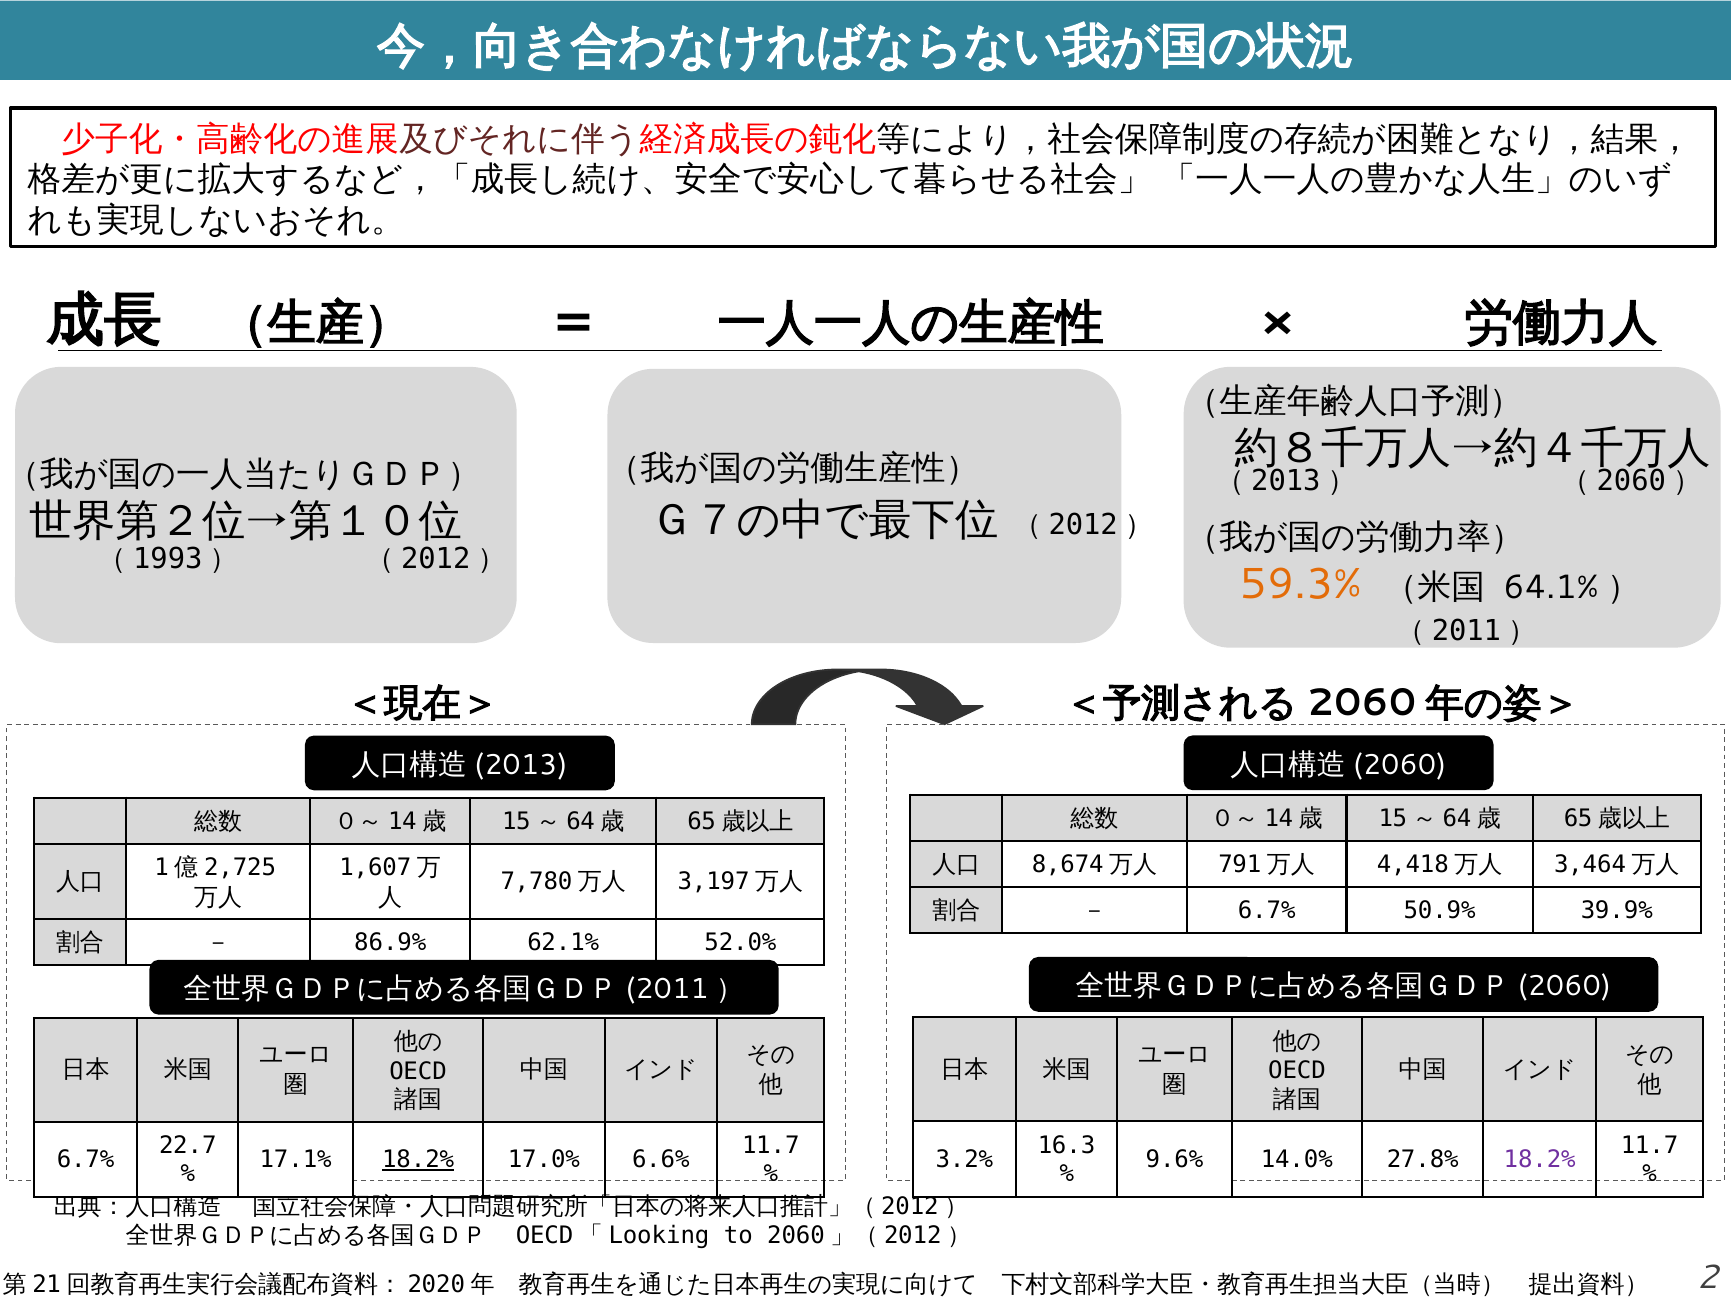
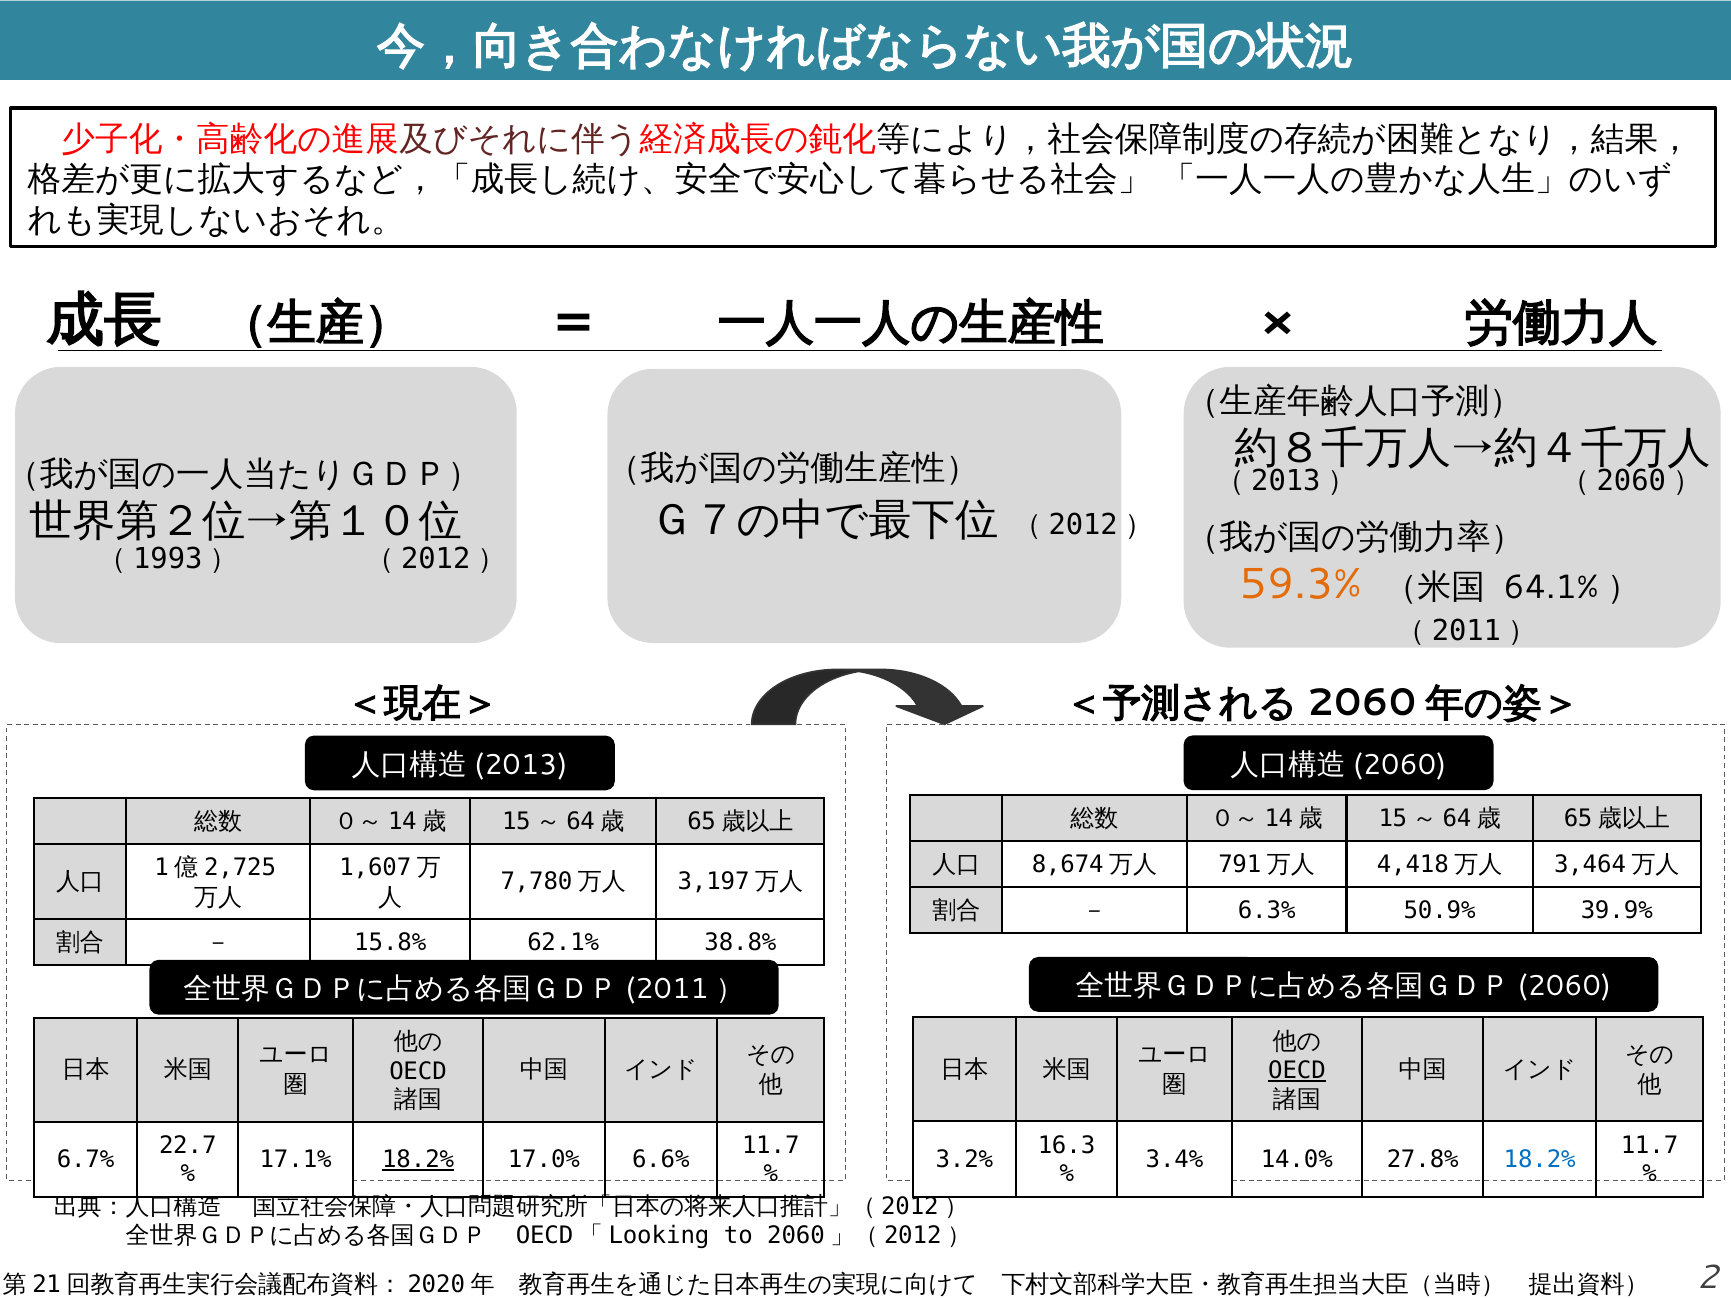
6.7% at (1267, 911): 6.7% -> 6.3%
86.9%: 86.9% -> 15.8%
52.0%: 52.0% -> 38.8%
OECD at (1297, 1071) underline: none -> present
9.6%: 9.6% -> 3.4%
18.2% at (1540, 1160) colour: purple -> blue
